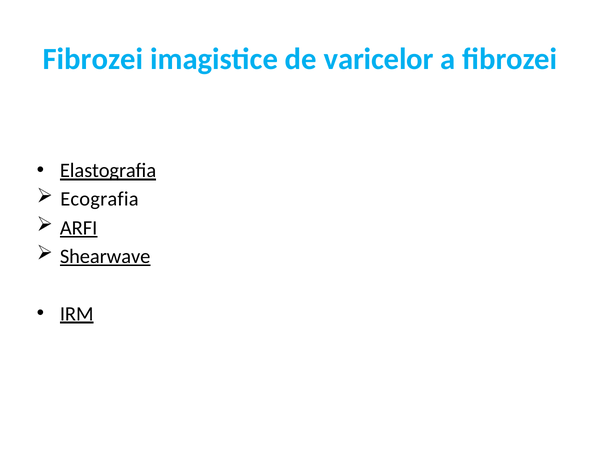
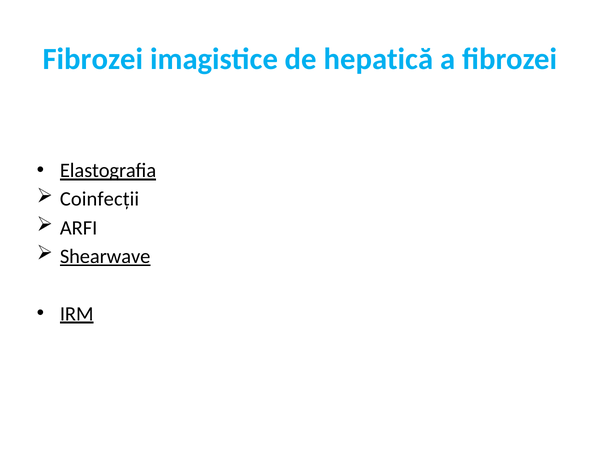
varicelor: varicelor -> hepatică
Ecografia: Ecografia -> Coinfecții
ARFI underline: present -> none
